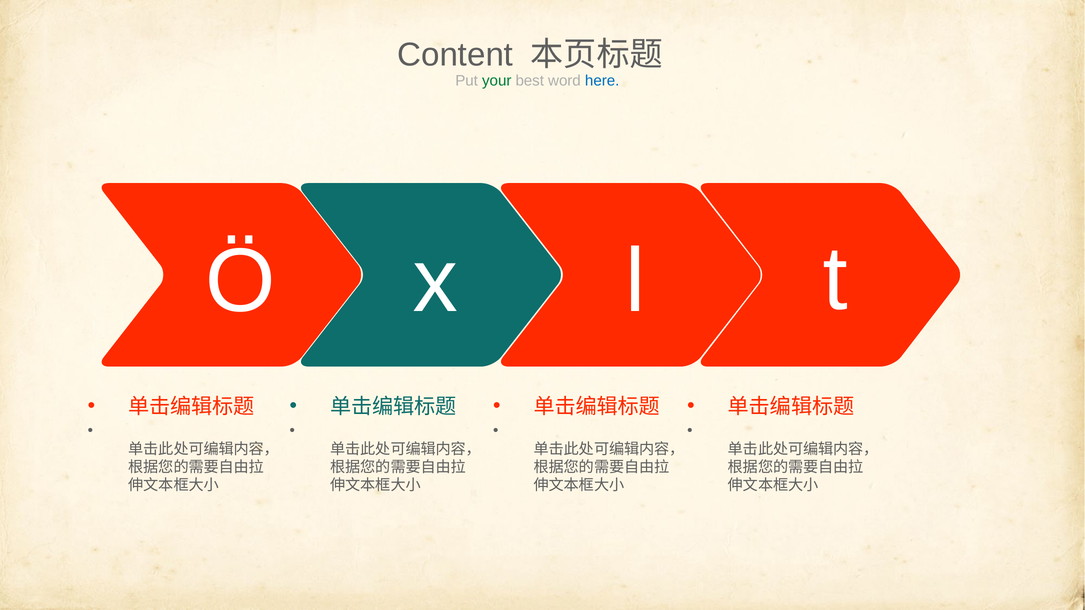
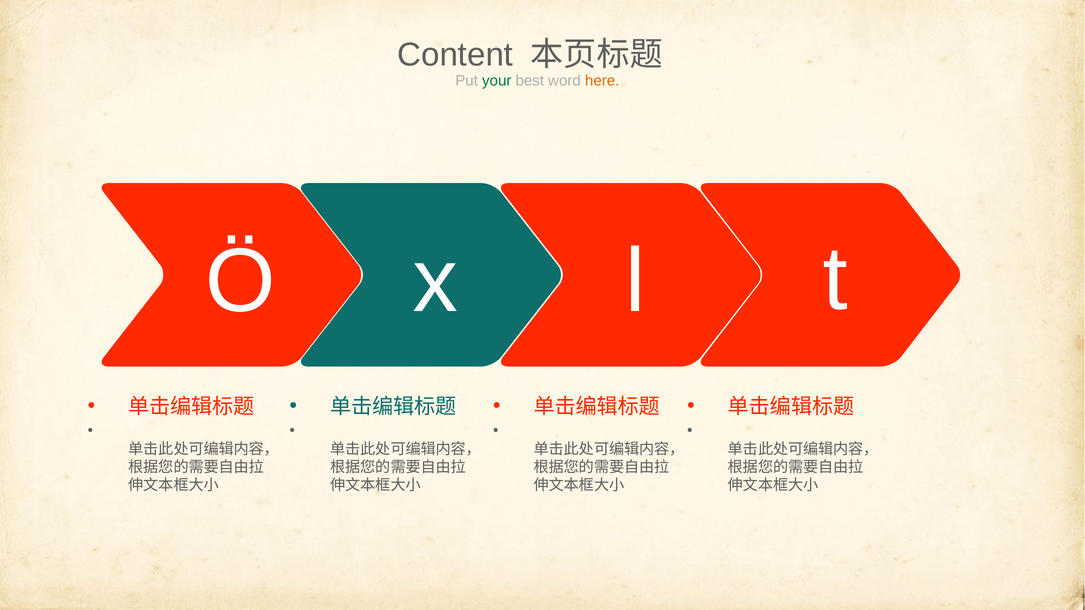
here colour: blue -> orange
